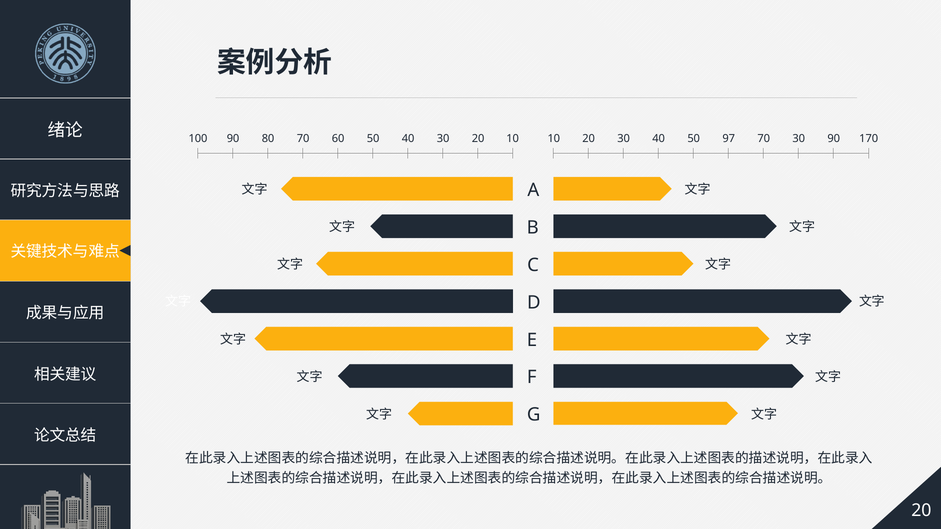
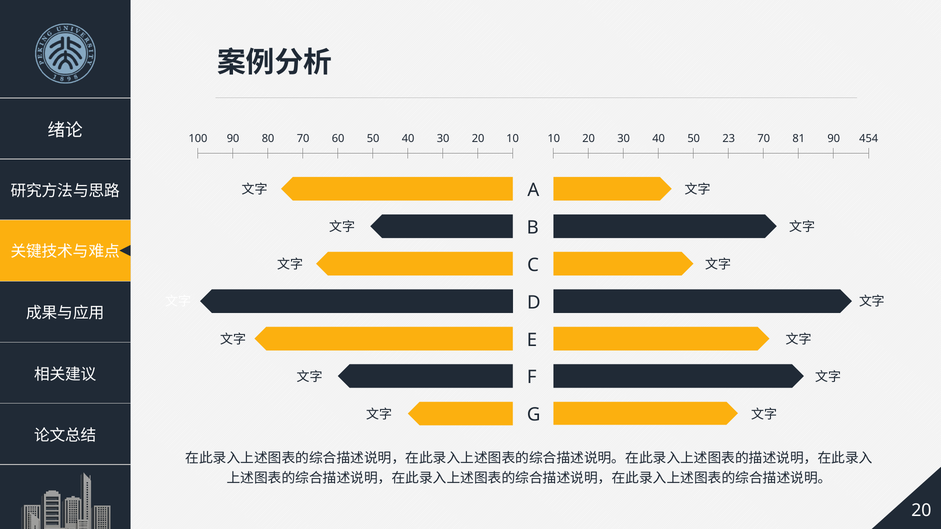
97: 97 -> 23
70 30: 30 -> 81
170: 170 -> 454
